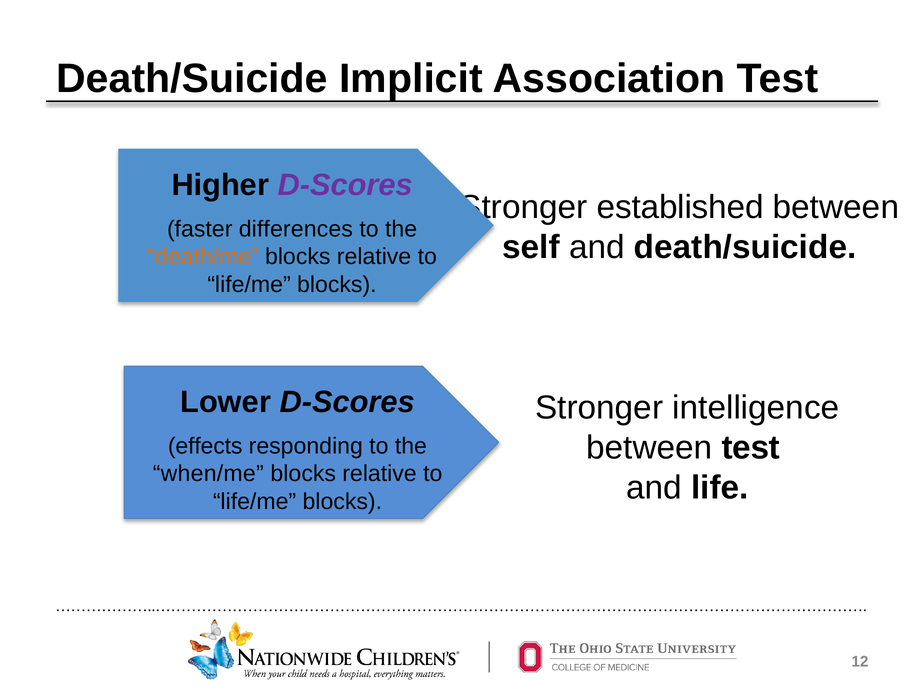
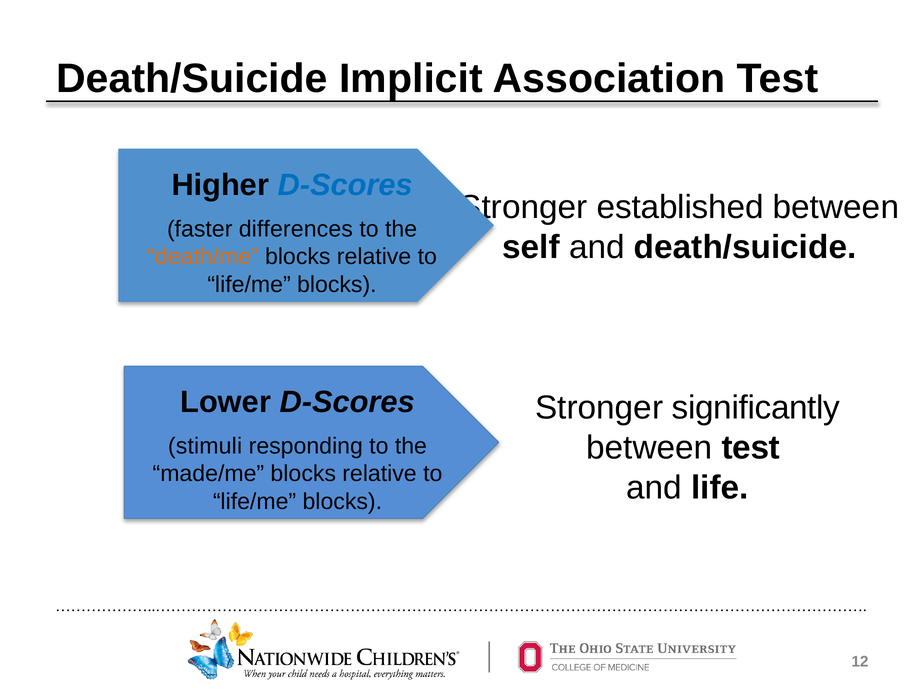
D-Scores at (345, 185) colour: purple -> blue
intelligence: intelligence -> significantly
effects: effects -> stimuli
when/me: when/me -> made/me
